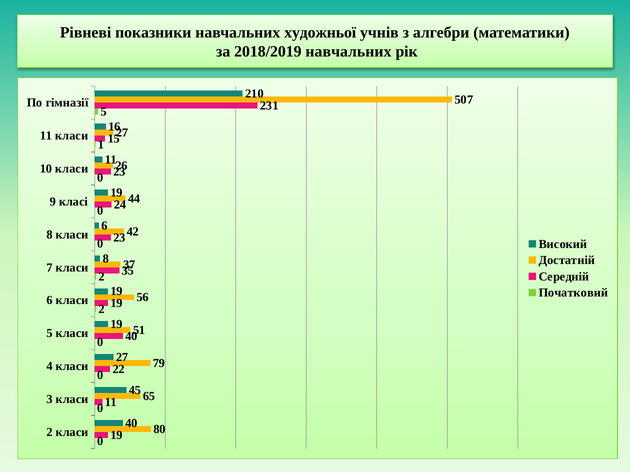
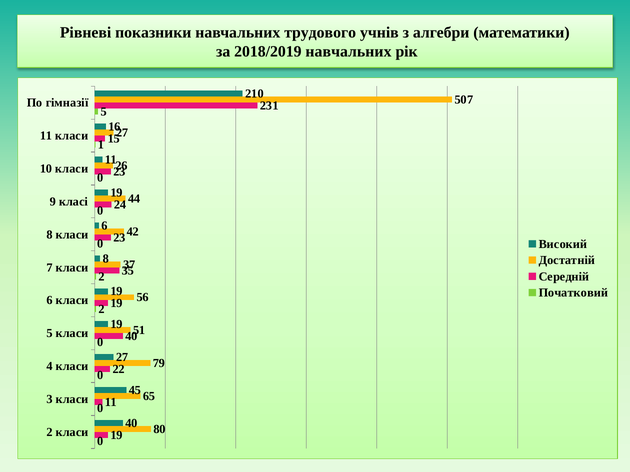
художньої: художньої -> трудового
